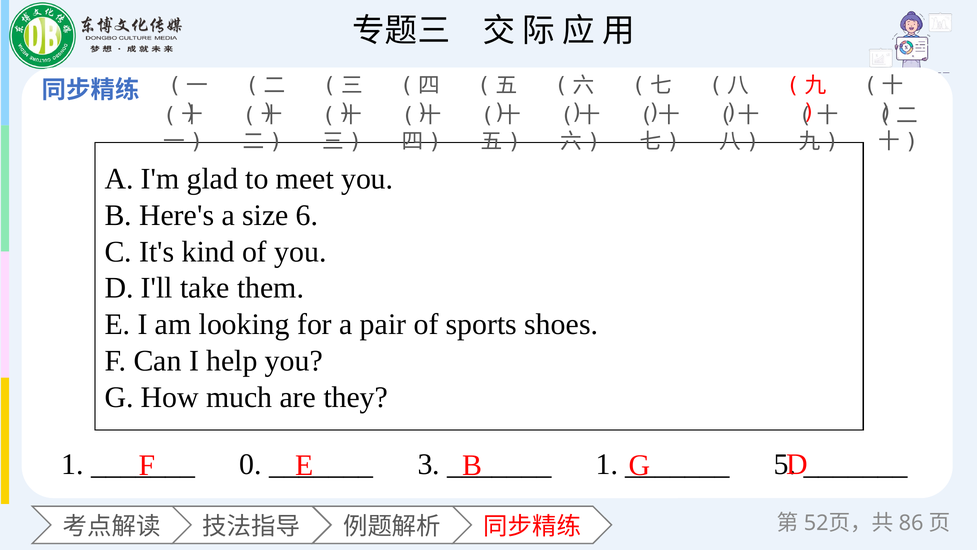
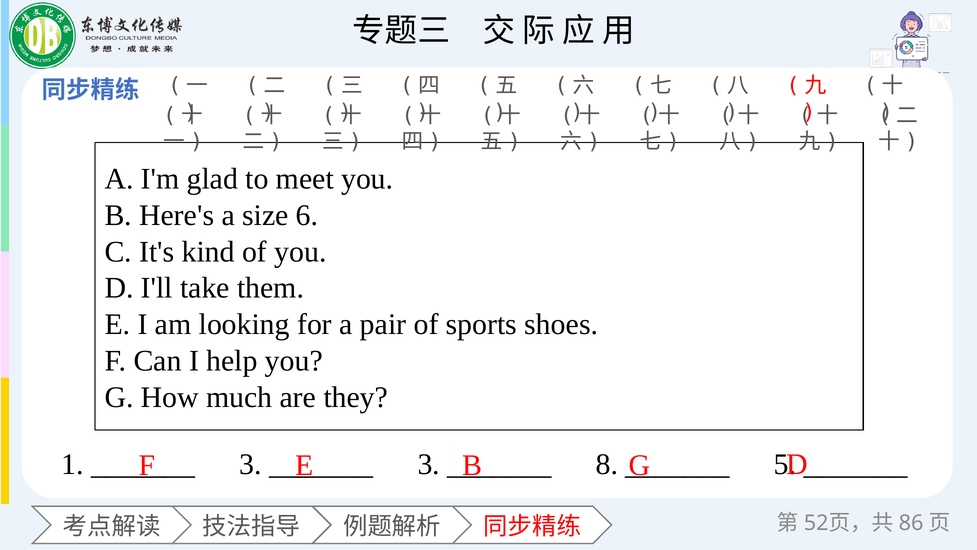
0 at (251, 464): 0 -> 3
1 at (607, 464): 1 -> 8
